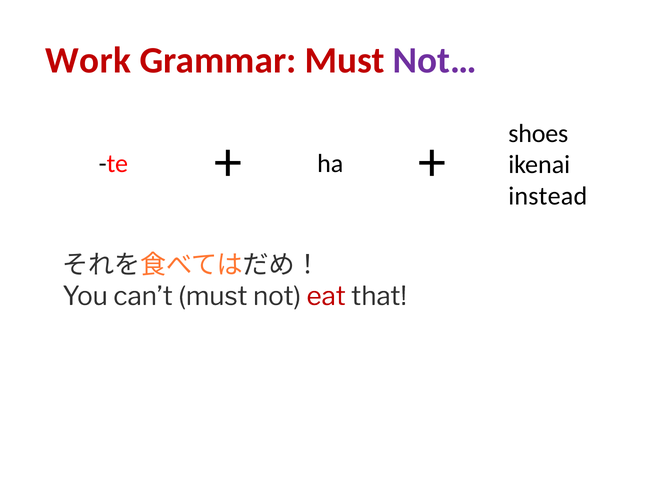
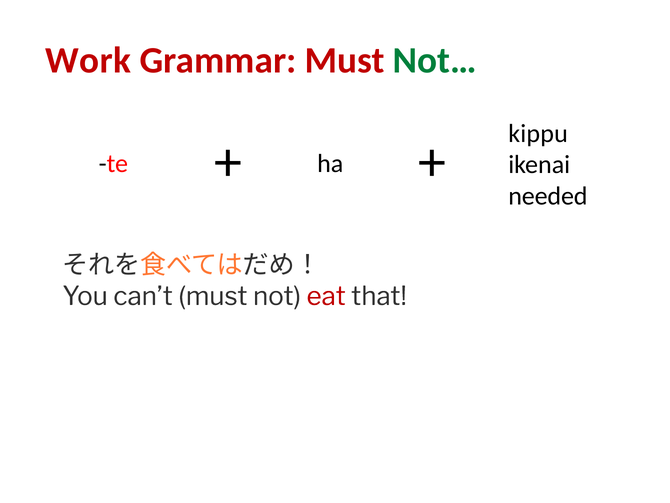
Not… colour: purple -> green
shoes: shoes -> kippu
instead: instead -> needed
